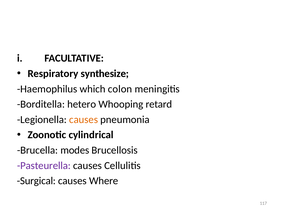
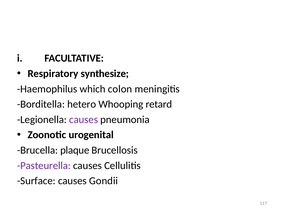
causes at (84, 120) colour: orange -> purple
cylindrical: cylindrical -> urogenital
modes: modes -> plaque
Surgical: Surgical -> Surface
Where: Where -> Gondii
